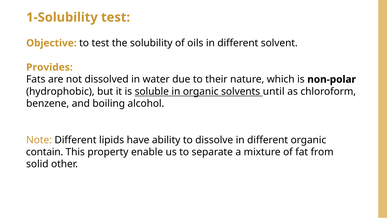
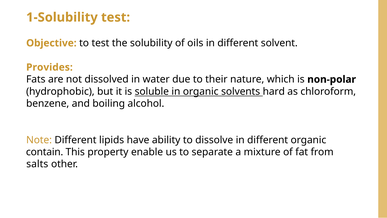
until: until -> hard
solid: solid -> salts
